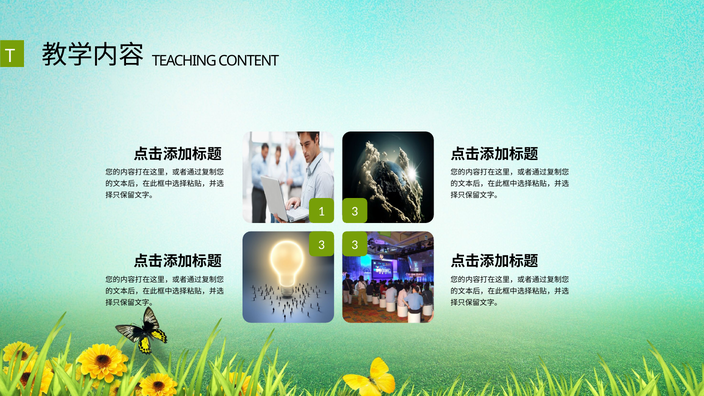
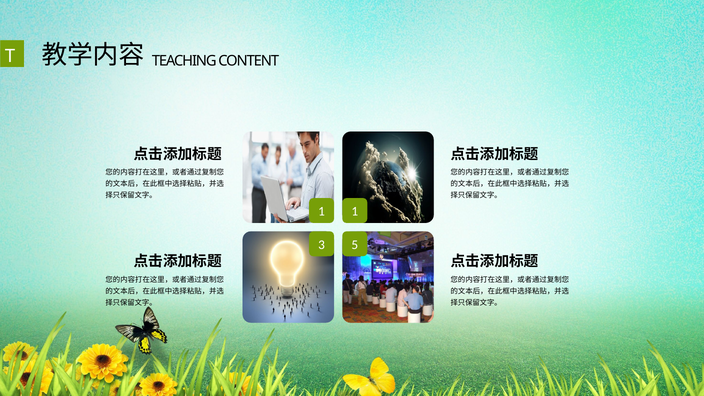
1 3: 3 -> 1
3 at (355, 245): 3 -> 5
